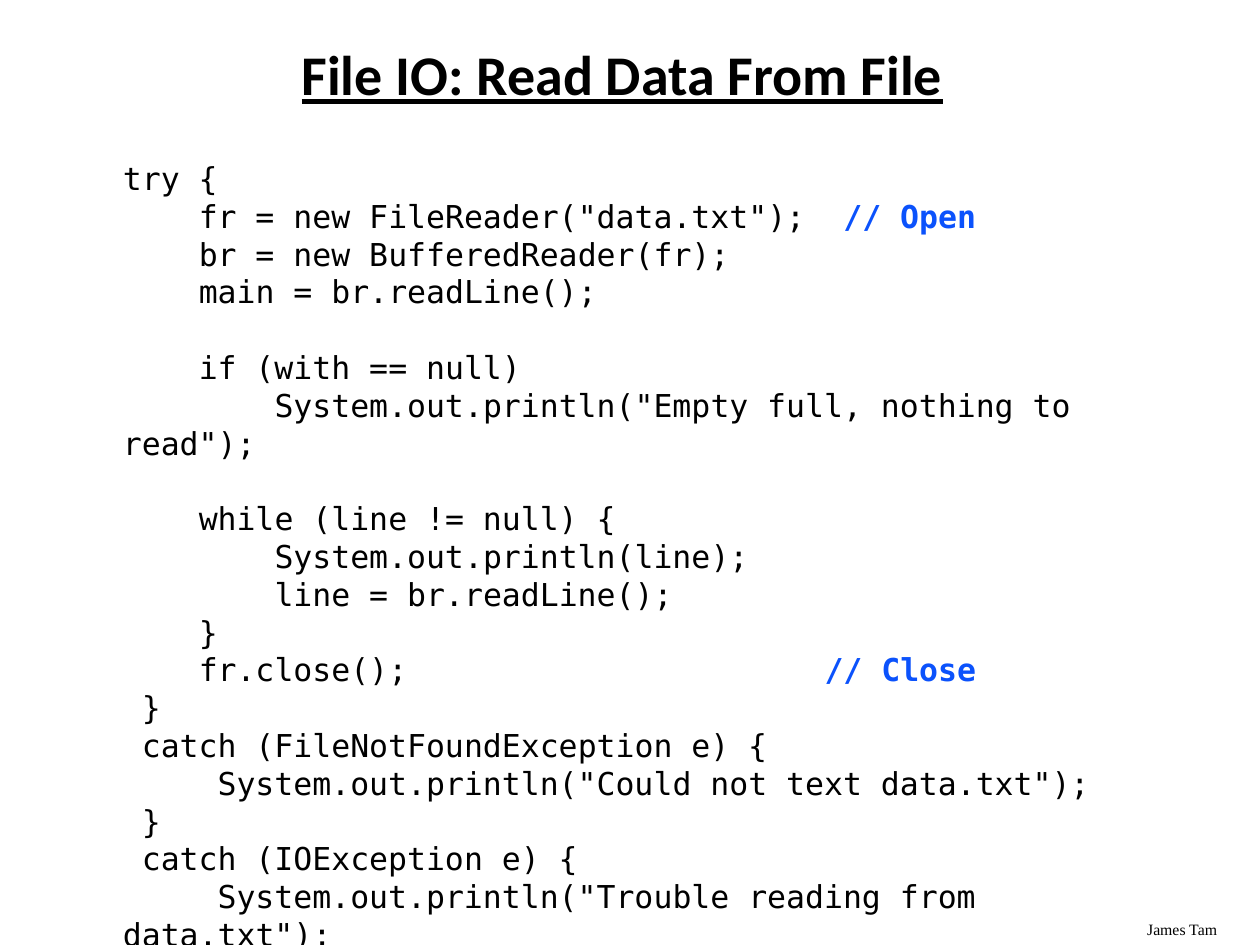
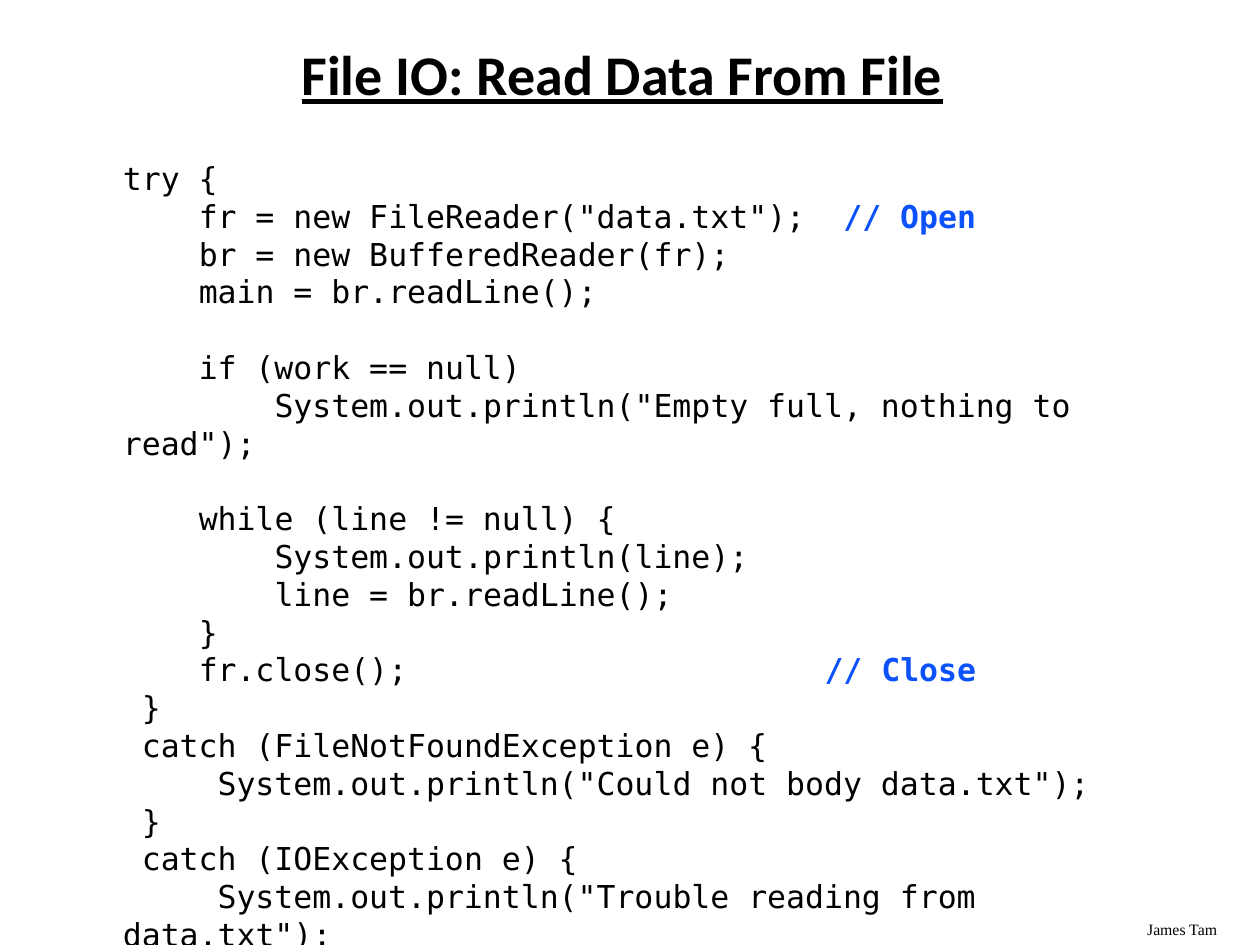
with: with -> work
text: text -> body
